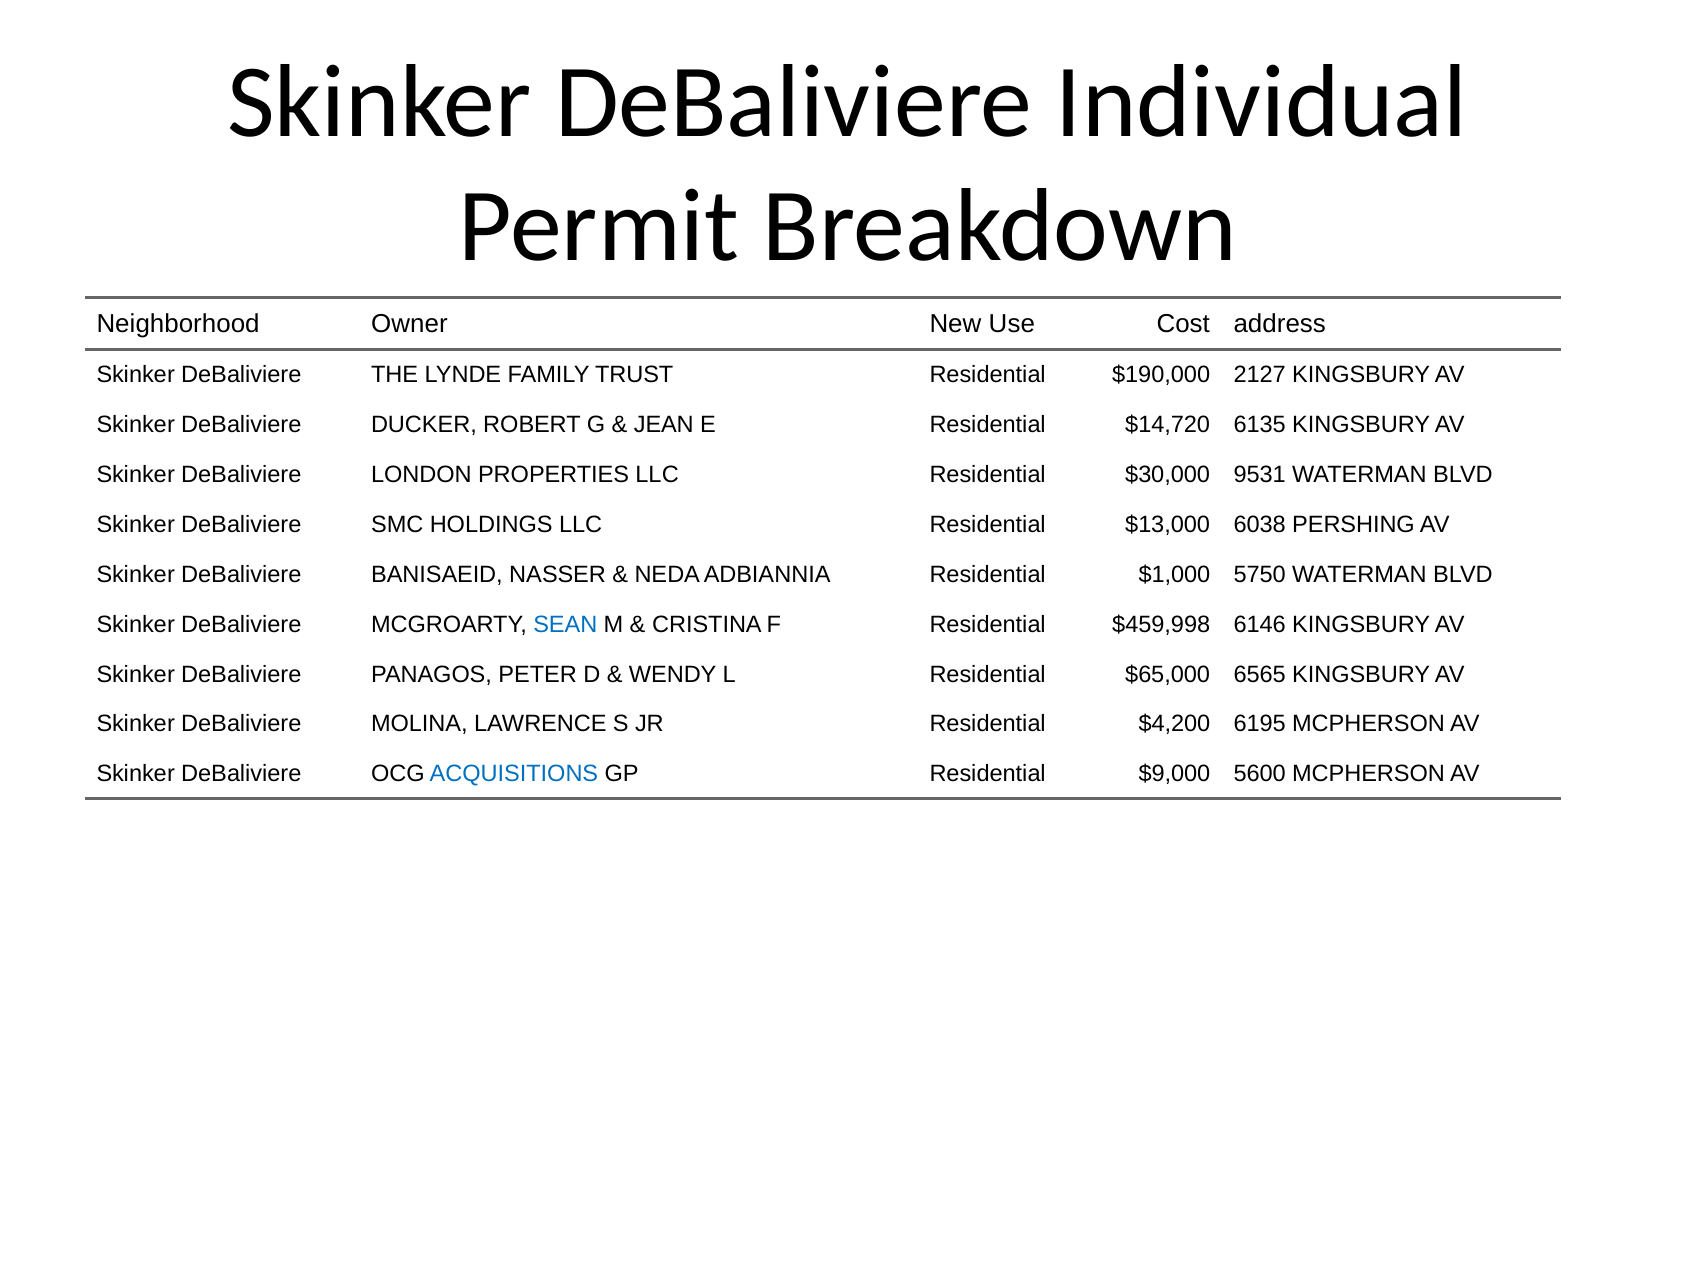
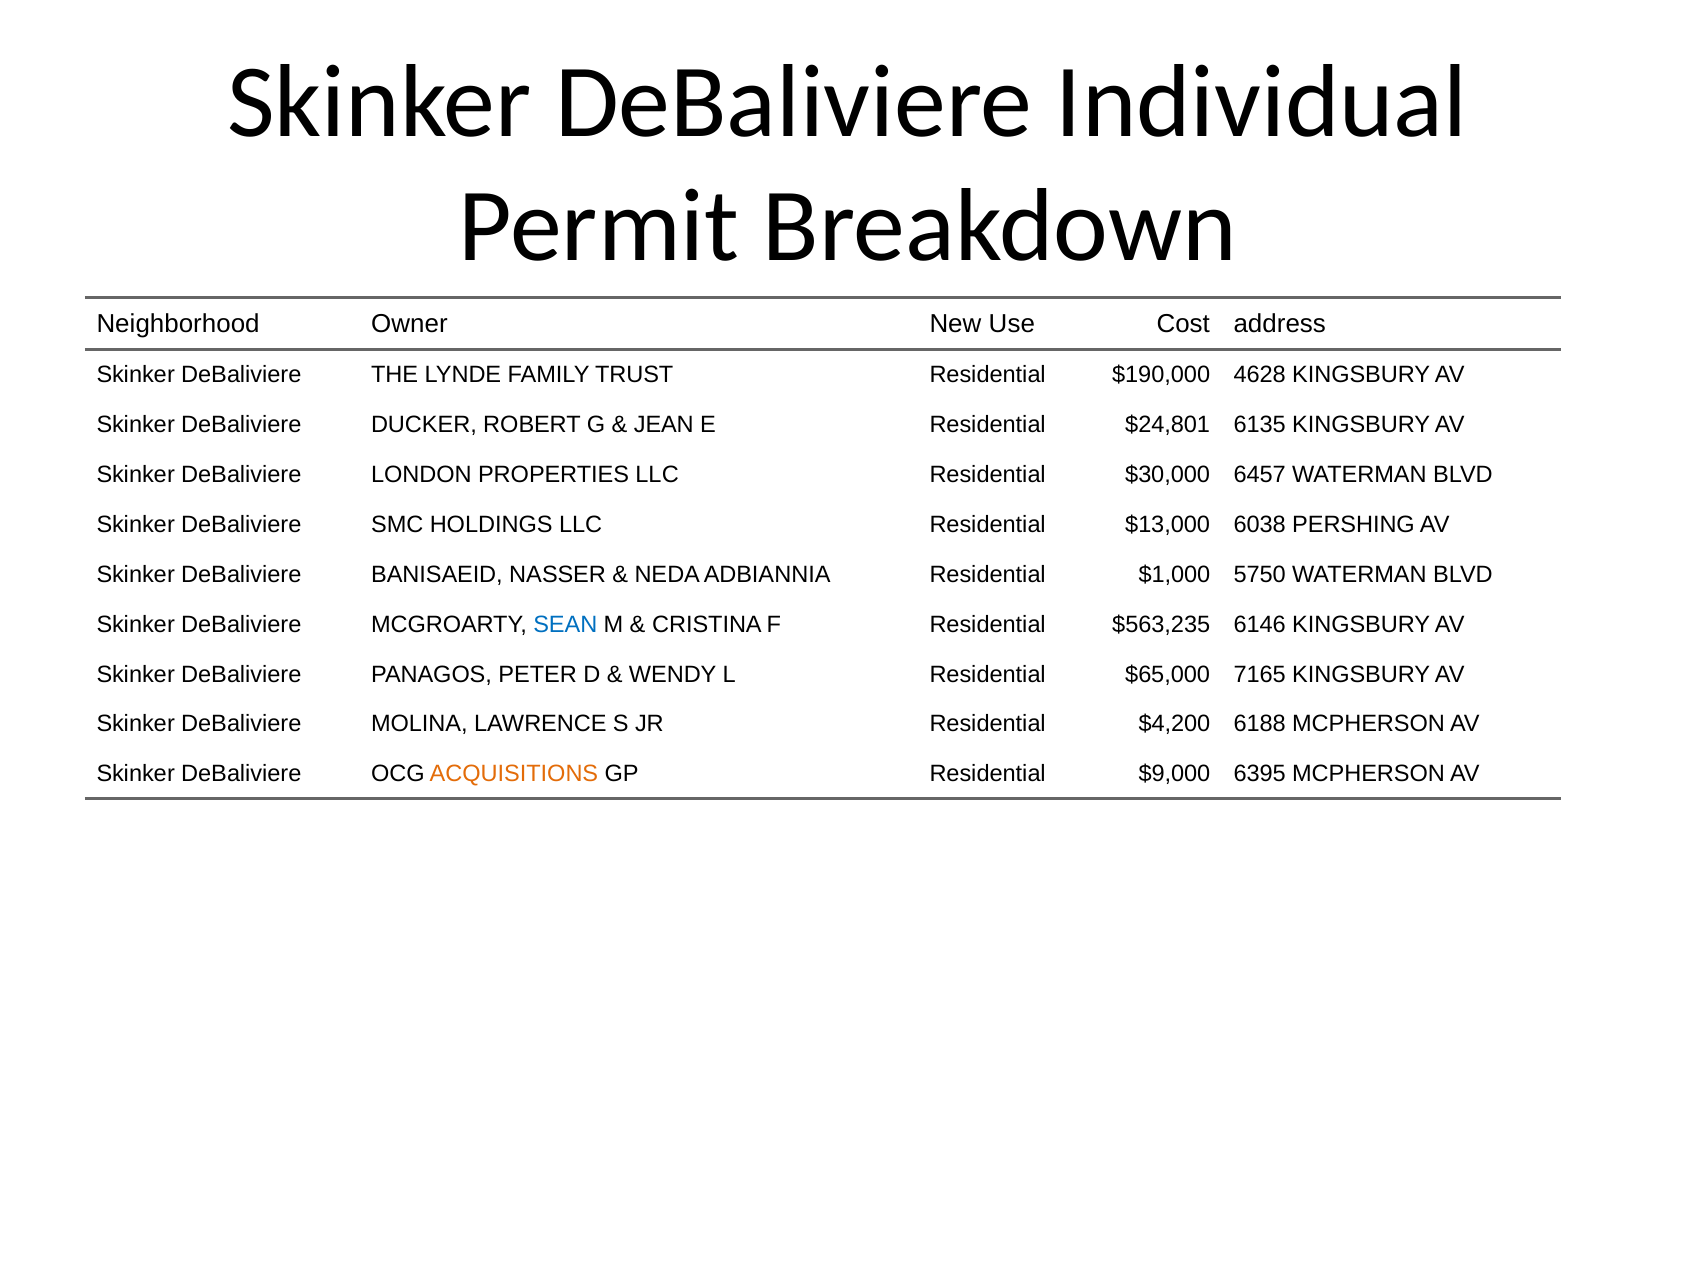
2127: 2127 -> 4628
$14,720: $14,720 -> $24,801
9531: 9531 -> 6457
$459,998: $459,998 -> $563,235
6565: 6565 -> 7165
6195: 6195 -> 6188
ACQUISITIONS colour: blue -> orange
5600: 5600 -> 6395
